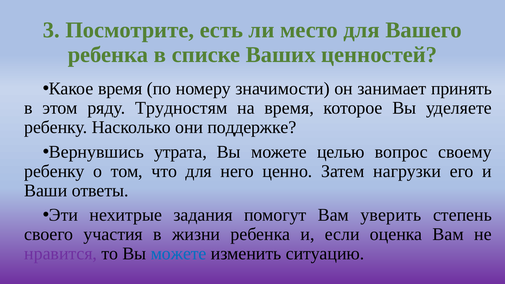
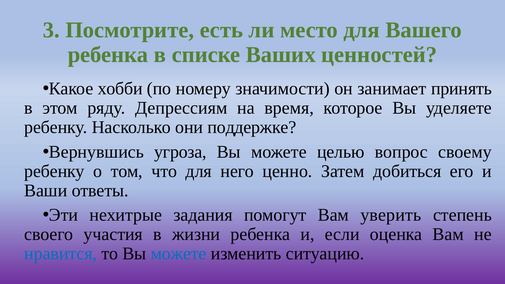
Какое время: время -> хобби
Трудностям: Трудностям -> Депрессиям
утрата: утрата -> угроза
нагрузки: нагрузки -> добиться
нравится colour: purple -> blue
